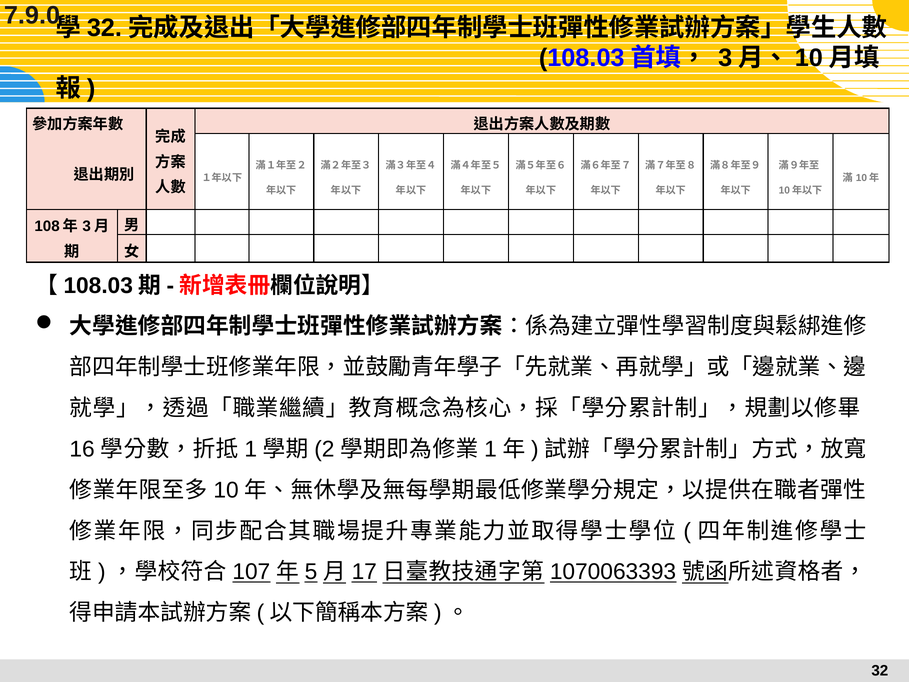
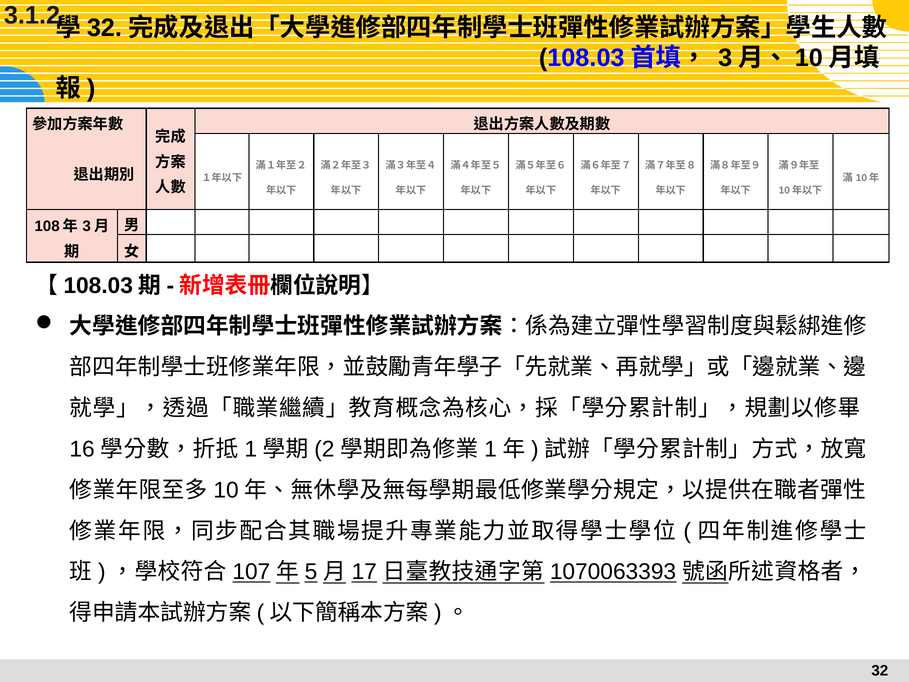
7.9.0: 7.9.0 -> 3.1.2
